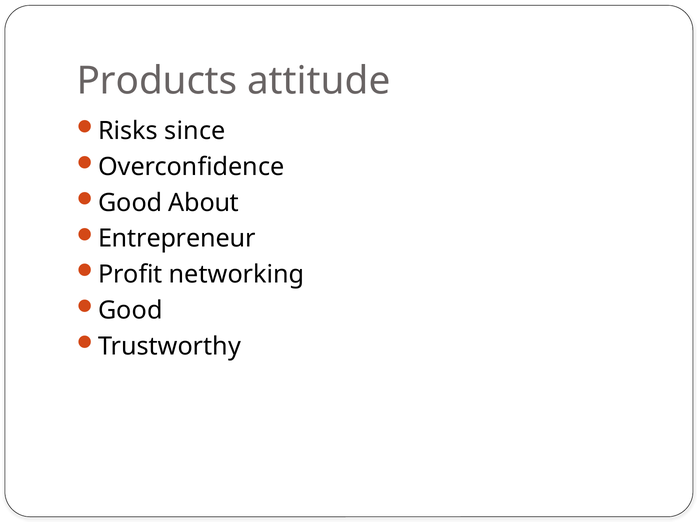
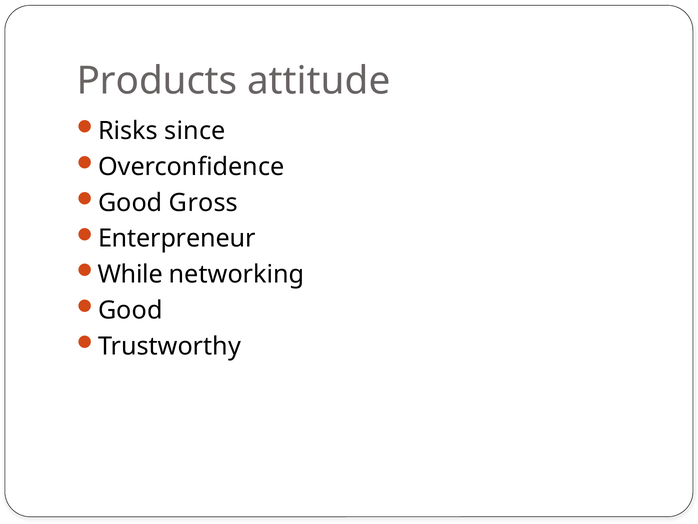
About: About -> Gross
Entrepreneur: Entrepreneur -> Enterpreneur
Profit: Profit -> While
